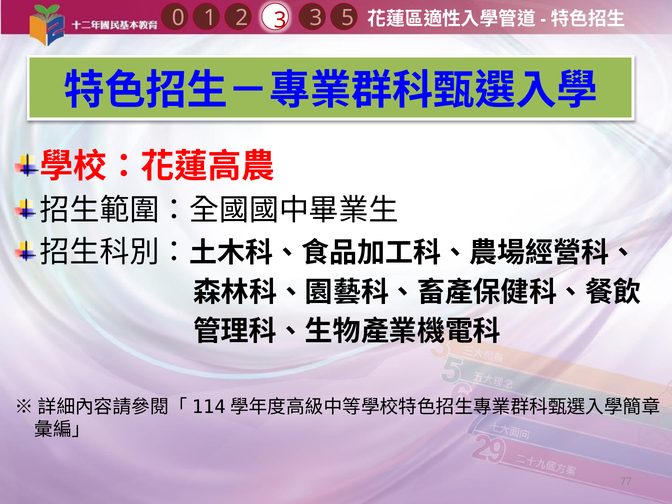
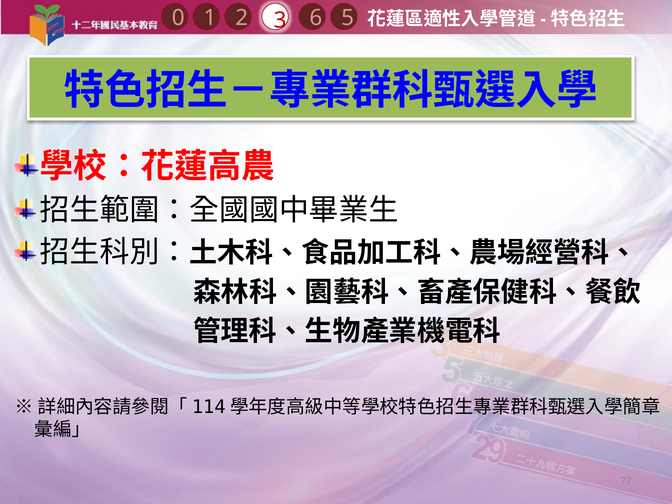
1 3: 3 -> 6
